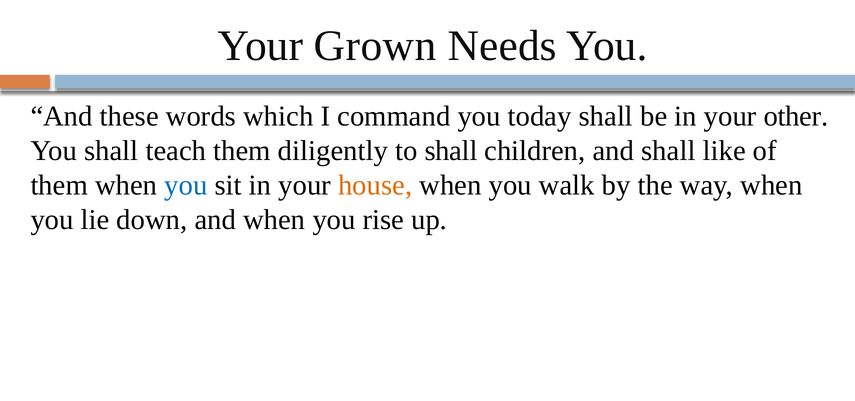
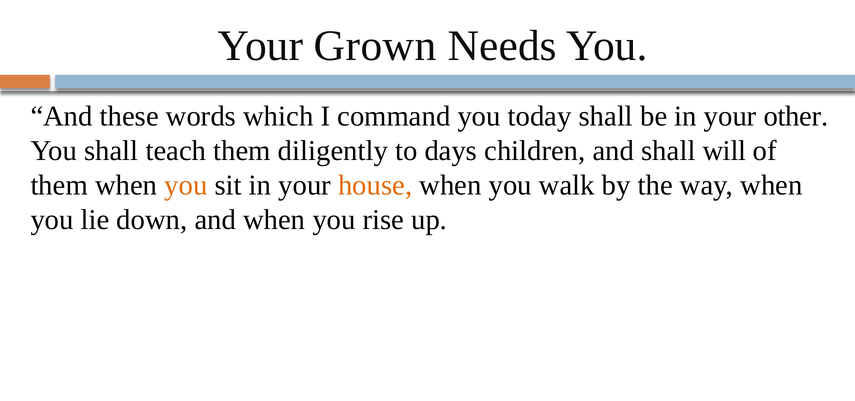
to shall: shall -> days
like: like -> will
you at (186, 185) colour: blue -> orange
